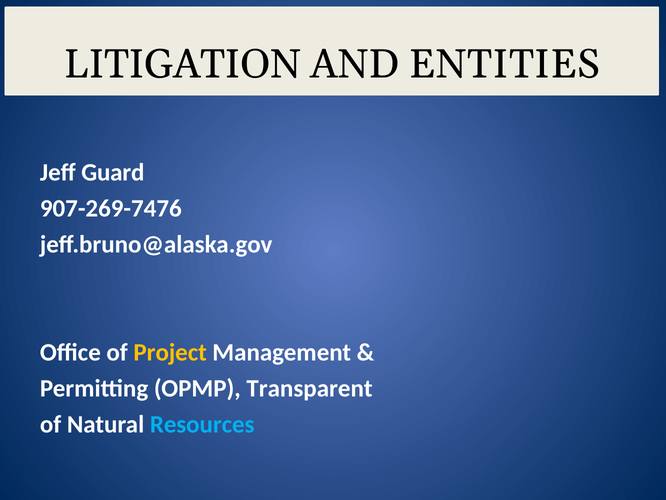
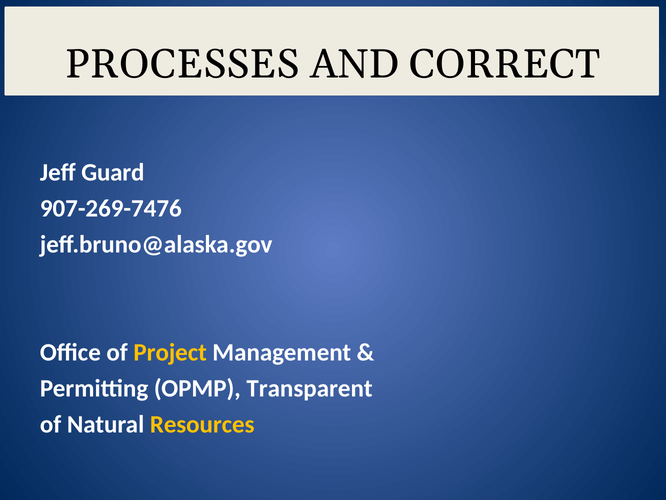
LITIGATION: LITIGATION -> PROCESSES
ENTITIES: ENTITIES -> CORRECT
Resources colour: light blue -> yellow
